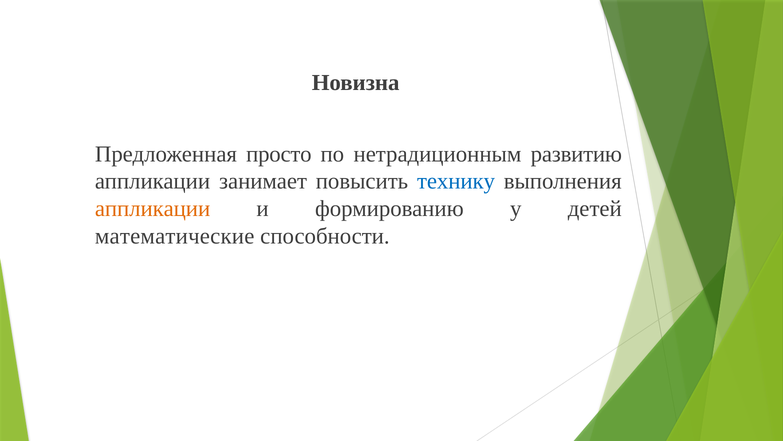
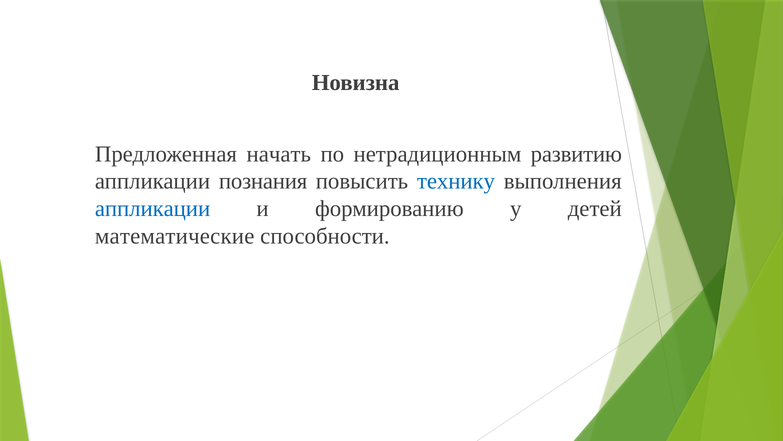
просто: просто -> начать
занимает: занимает -> познания
аппликации at (153, 209) colour: orange -> blue
